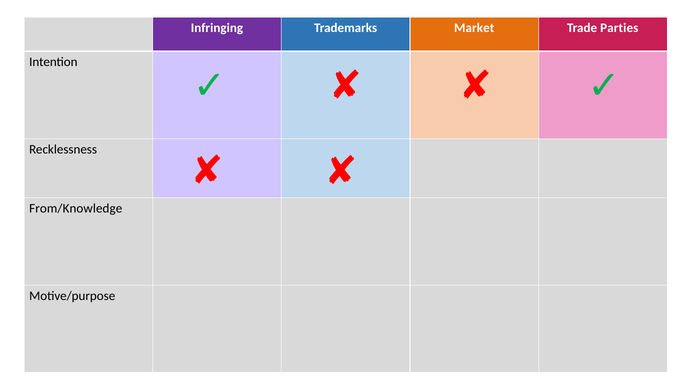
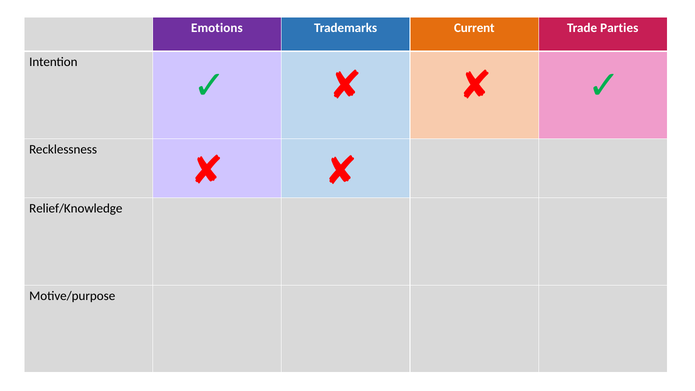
Infringing: Infringing -> Emotions
Market: Market -> Current
From/Knowledge: From/Knowledge -> Relief/Knowledge
